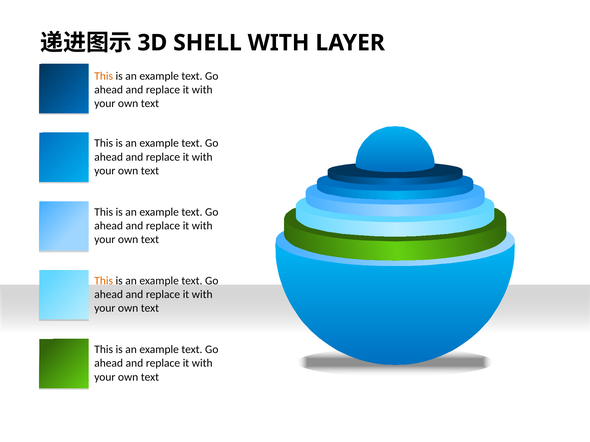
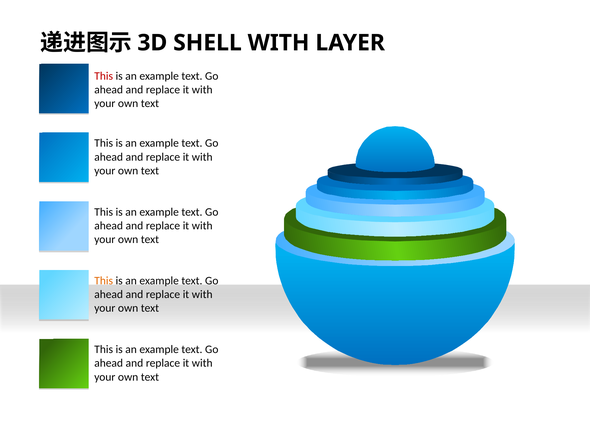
This at (104, 76) colour: orange -> red
